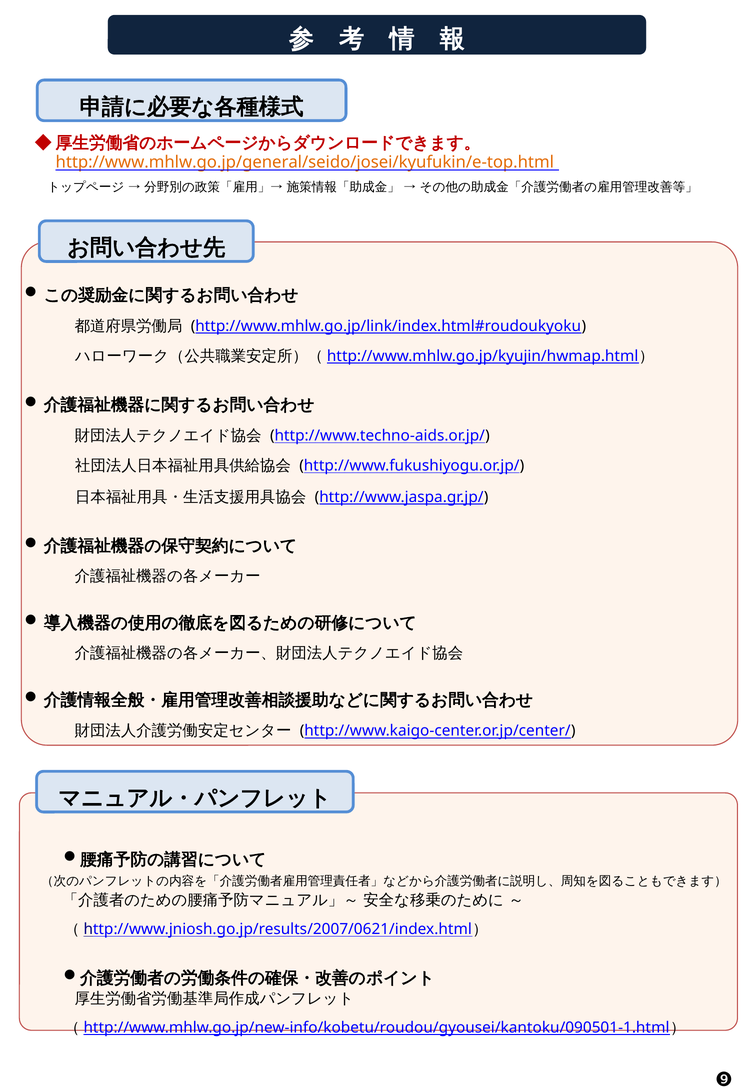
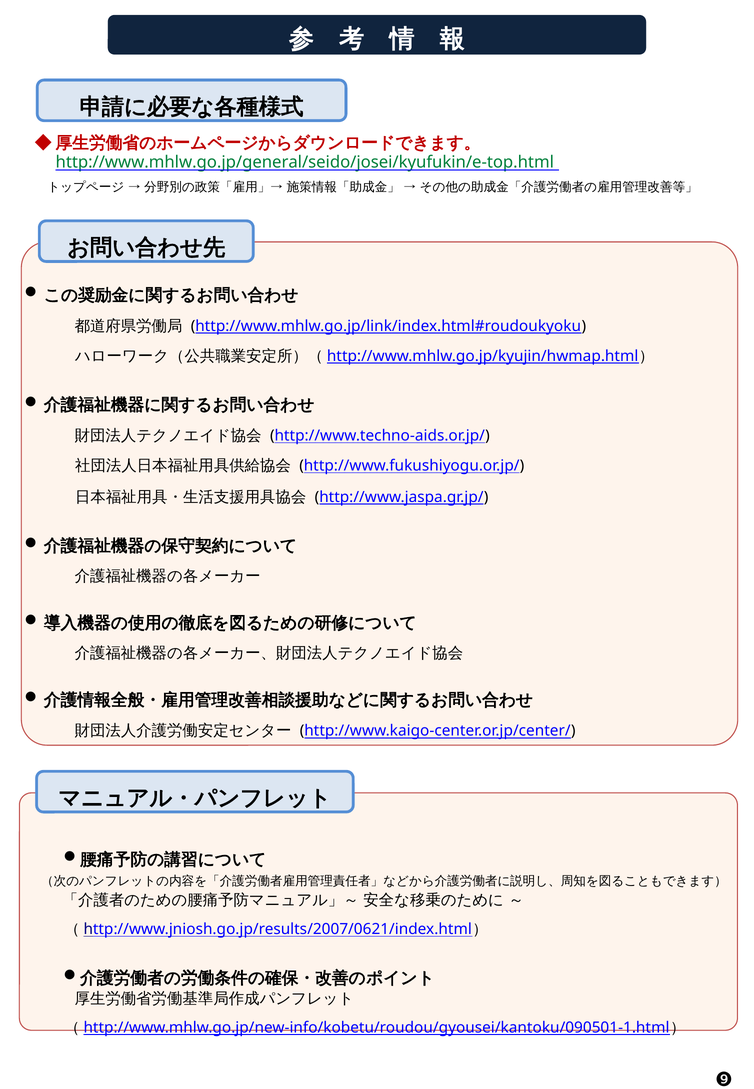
http://www.mhlw.go.jp/general/seido/josei/kyufukin/e-top.html colour: orange -> green
